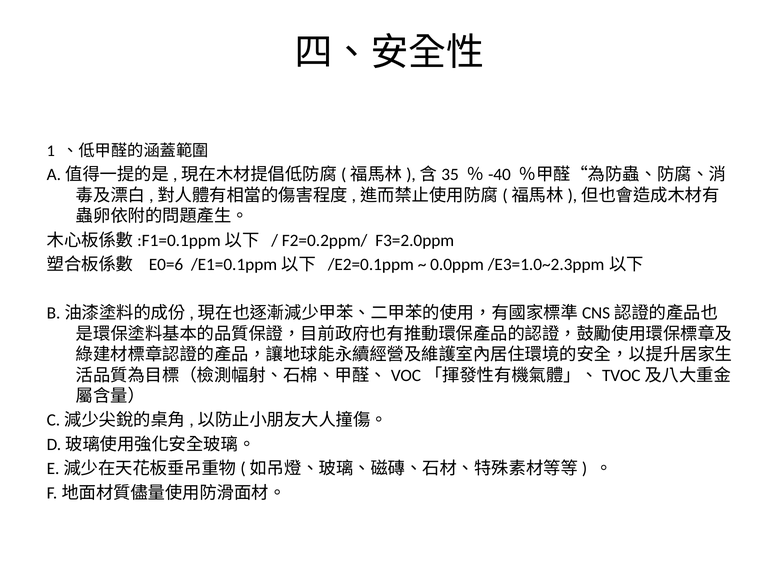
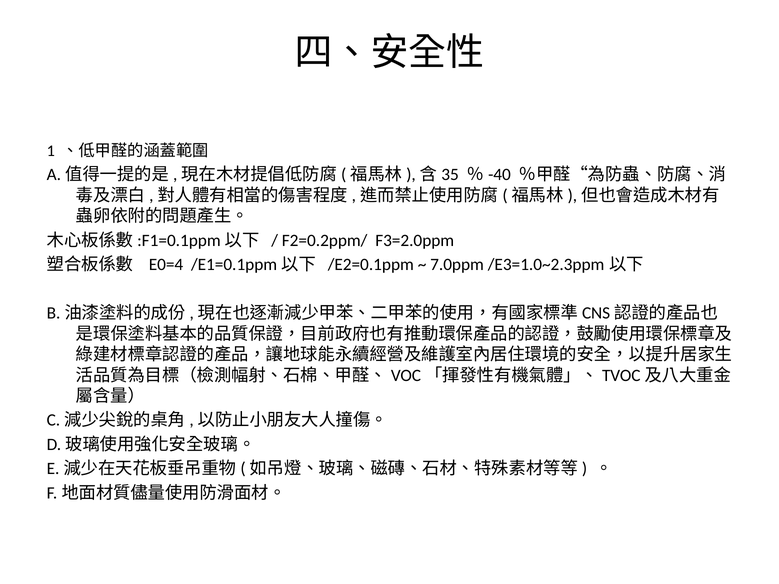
E0=6: E0=6 -> E0=4
0.0ppm: 0.0ppm -> 7.0ppm
